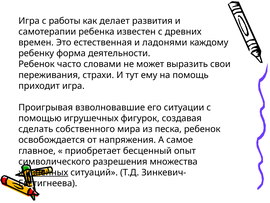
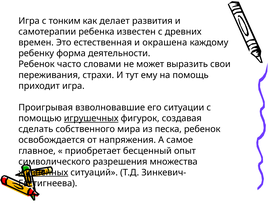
работы: работы -> тонким
ладонями: ладонями -> окрашена
игрушечных underline: none -> present
